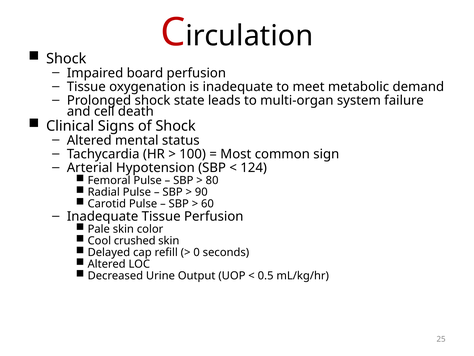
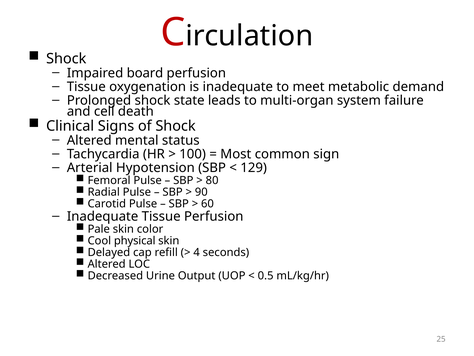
124: 124 -> 129
crushed: crushed -> physical
0: 0 -> 4
